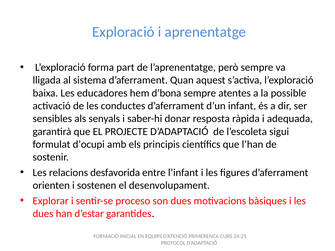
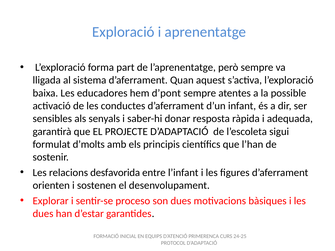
d’bona: d’bona -> d’pont
d’ocupi: d’ocupi -> d’molts
